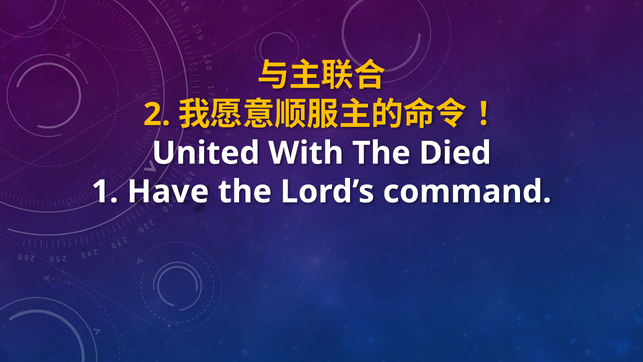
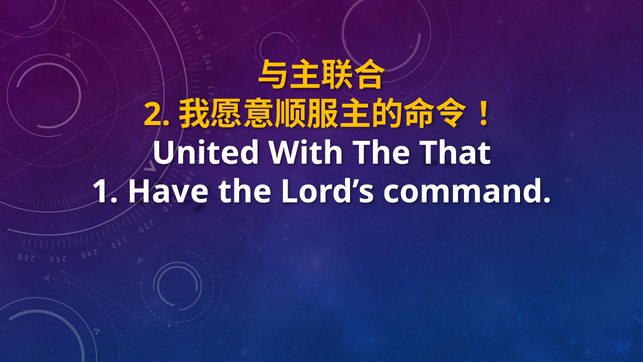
Died: Died -> That
